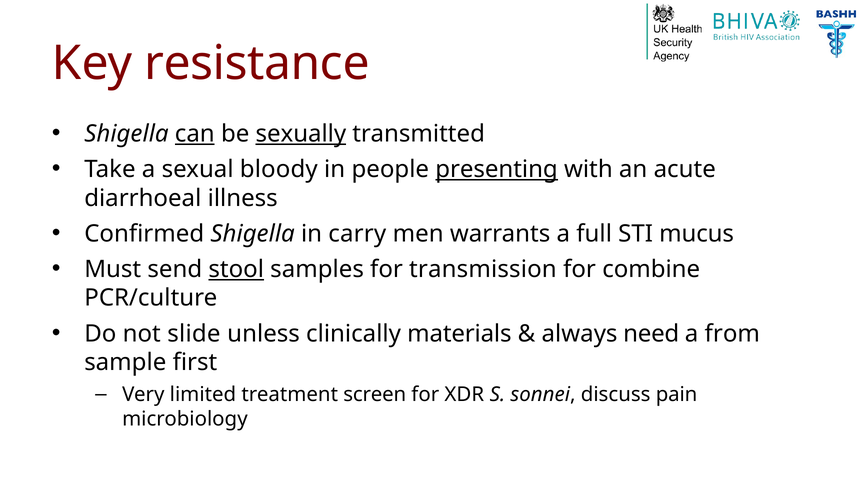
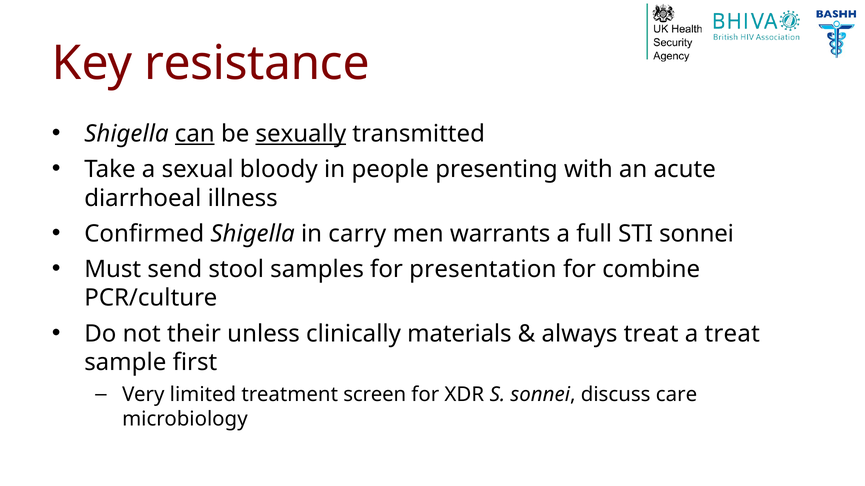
presenting underline: present -> none
STI mucus: mucus -> sonnei
stool underline: present -> none
transmission: transmission -> presentation
slide: slide -> their
always need: need -> treat
a from: from -> treat
pain: pain -> care
